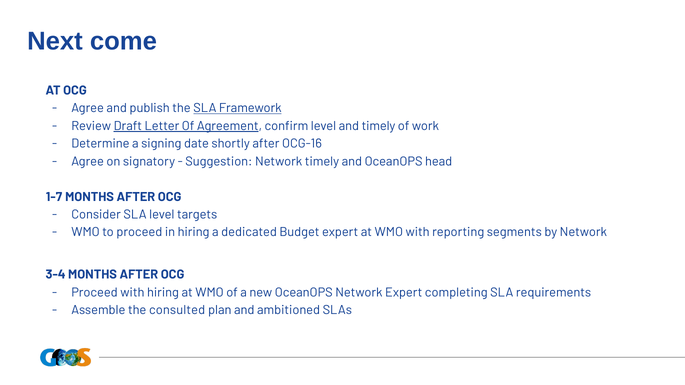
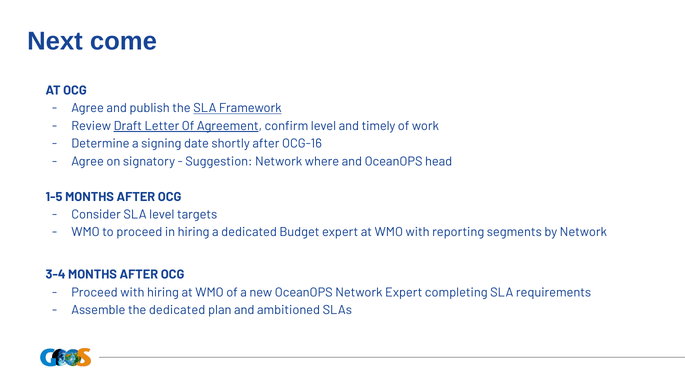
Network timely: timely -> where
1-7: 1-7 -> 1-5
the consulted: consulted -> dedicated
